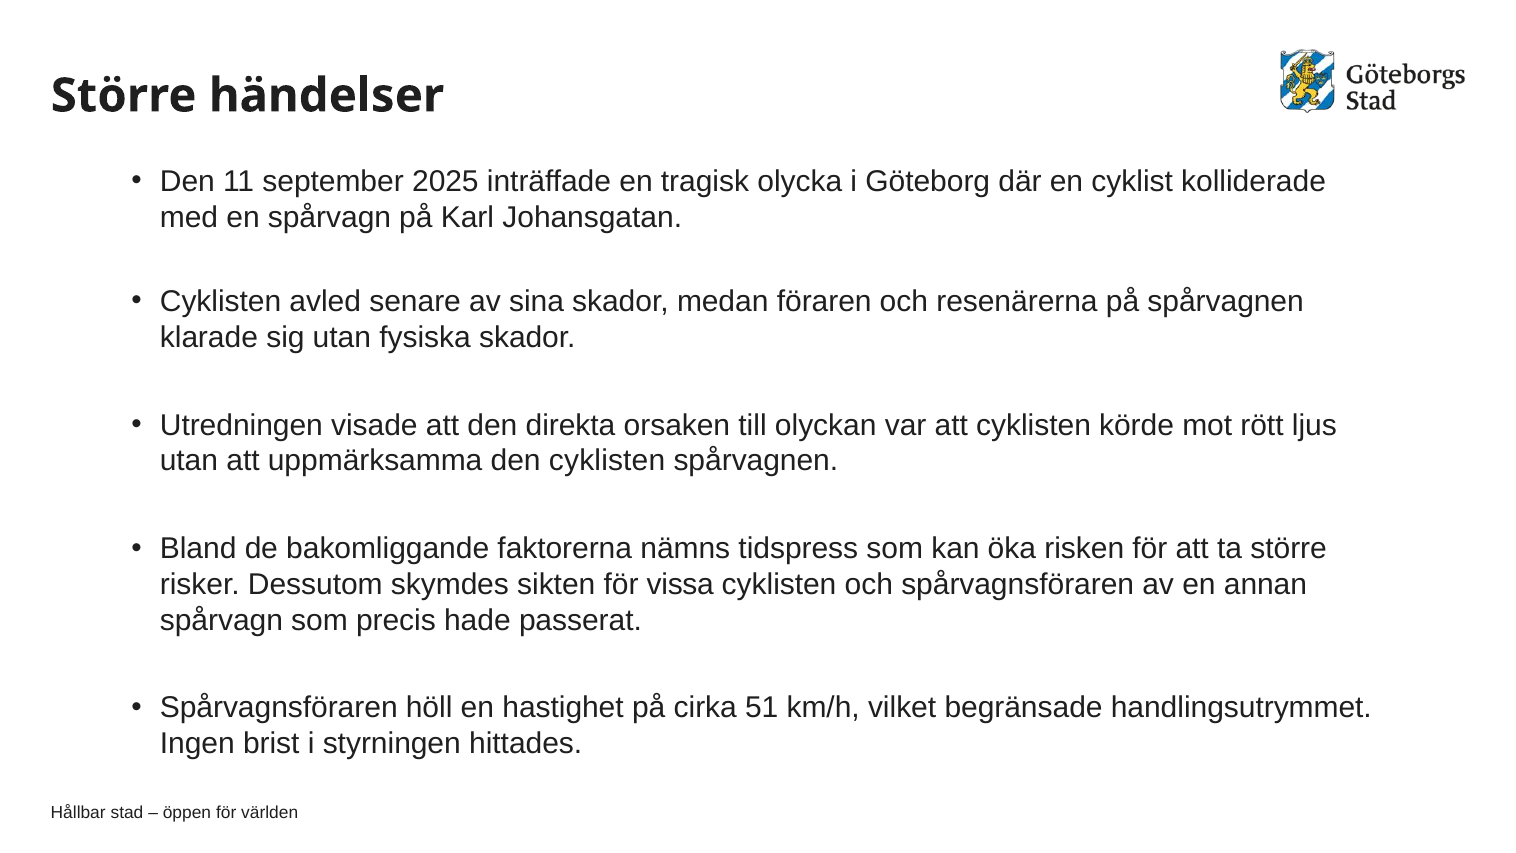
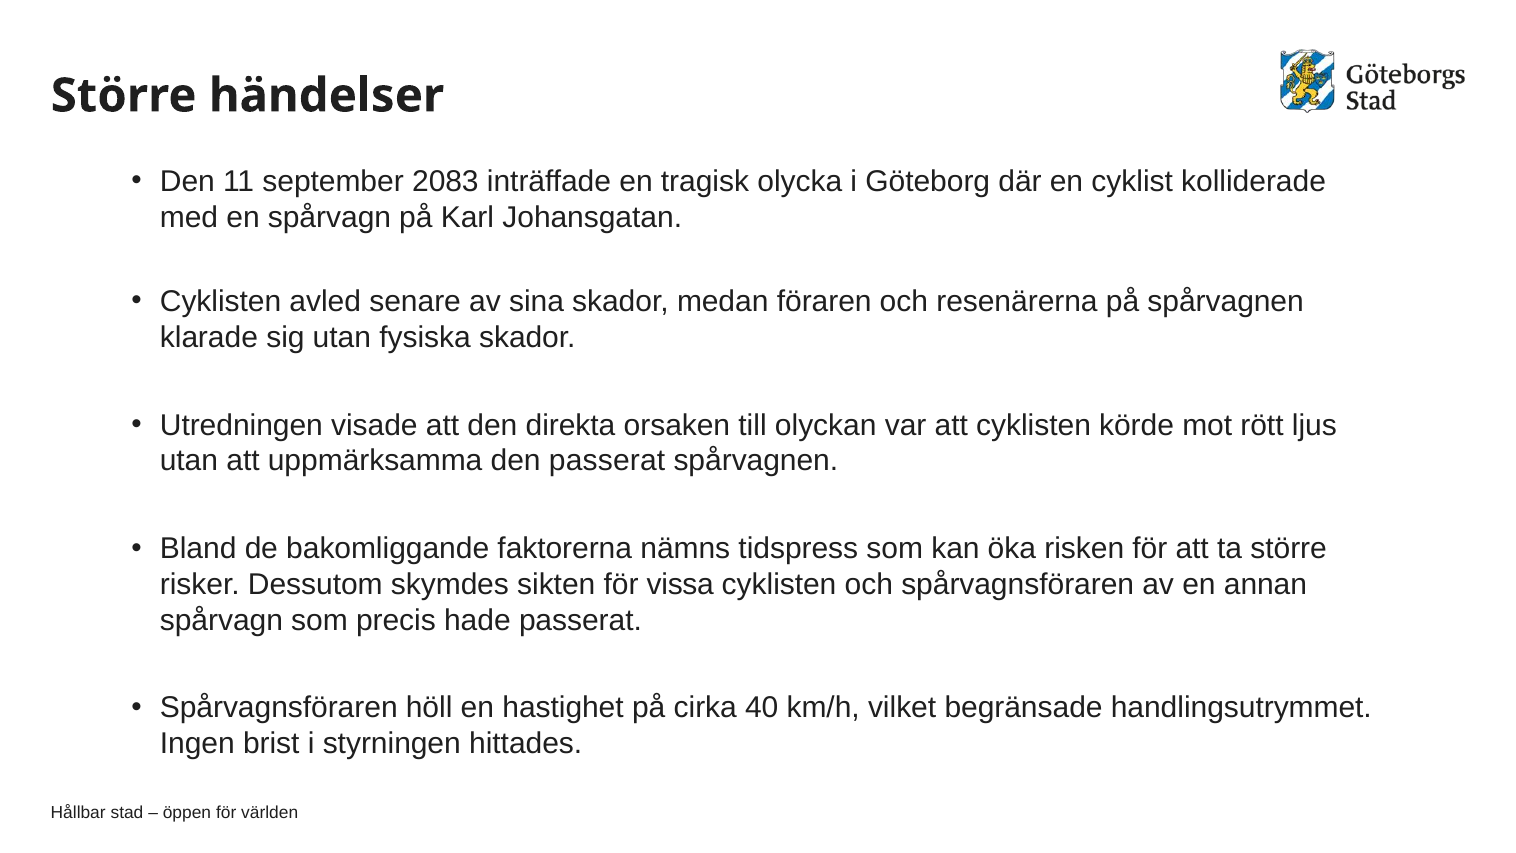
2025: 2025 -> 2083
den cyklisten: cyklisten -> passerat
51: 51 -> 40
